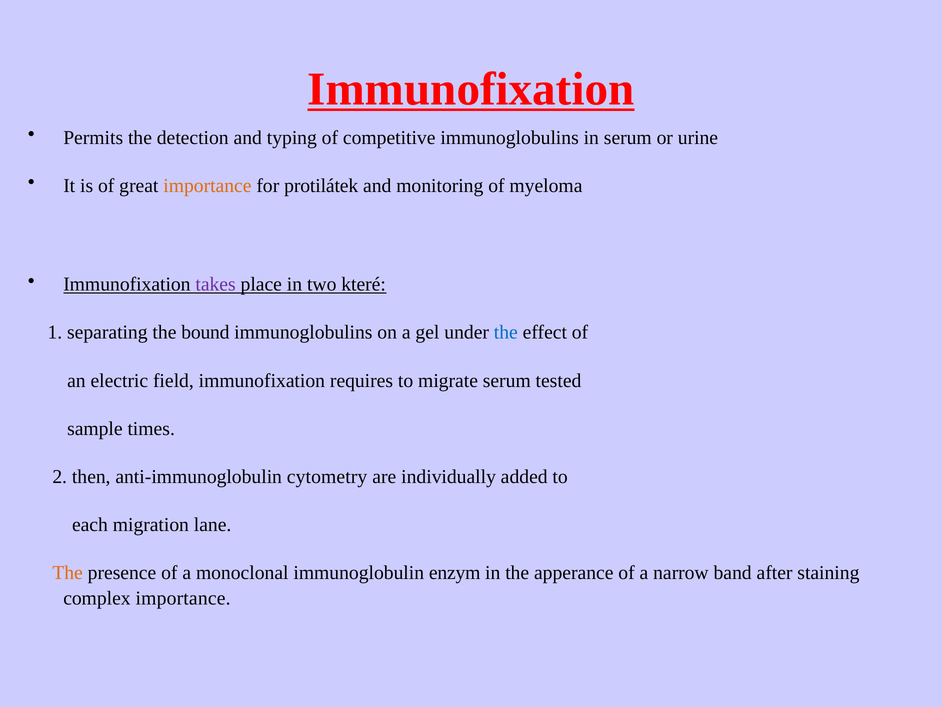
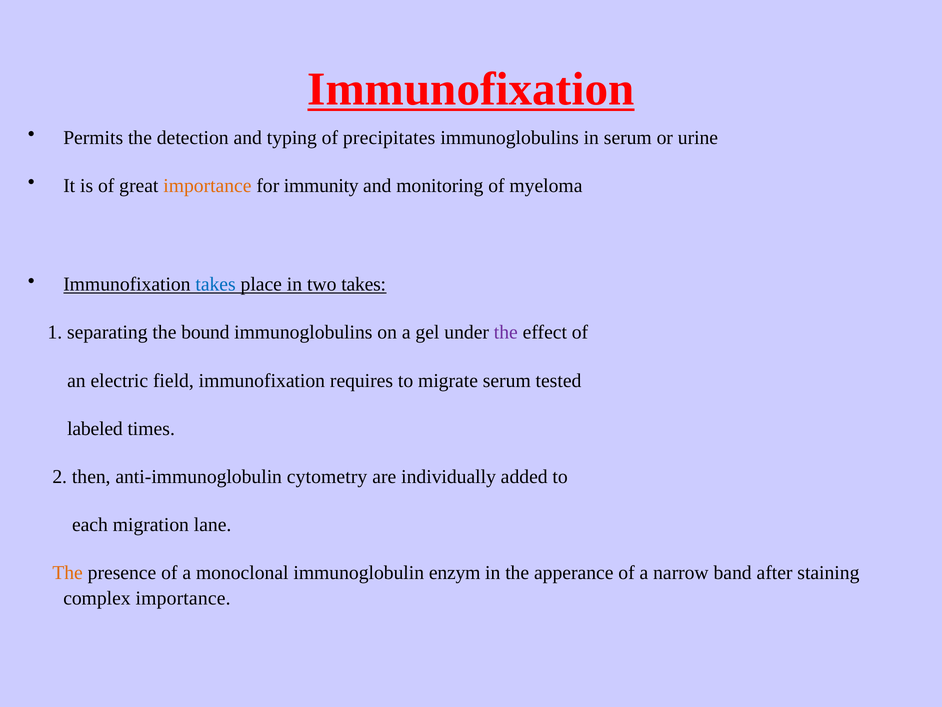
competitive: competitive -> precipitates
protilátek: protilátek -> immunity
takes at (216, 284) colour: purple -> blue
two které: které -> takes
the at (506, 332) colour: blue -> purple
sample: sample -> labeled
